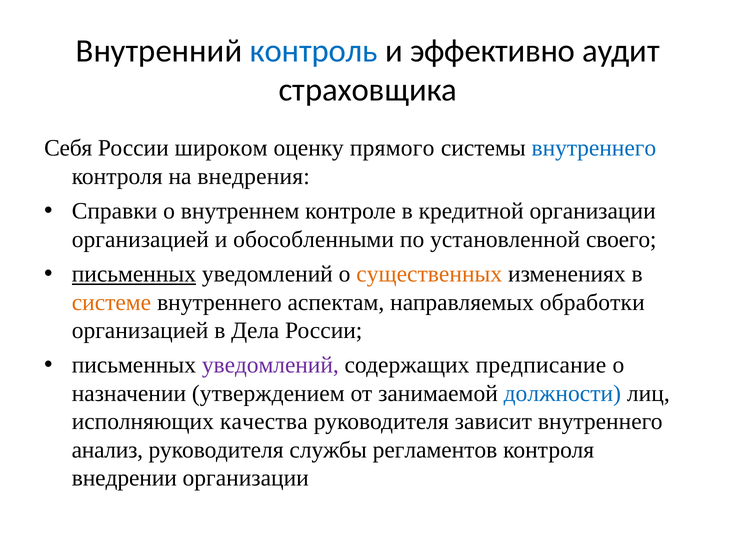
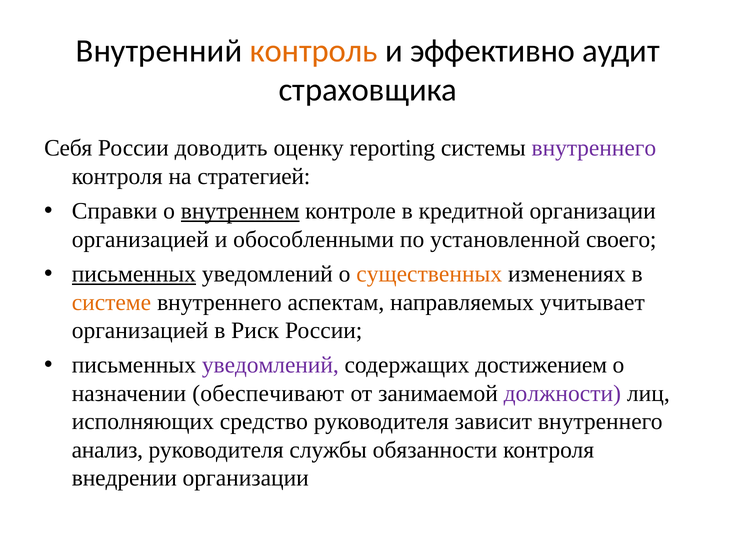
контроль colour: blue -> orange
широком: широком -> доводить
прямого: прямого -> reporting
внутреннего at (594, 148) colour: blue -> purple
внедрения: внедрения -> стратегией
внутреннем underline: none -> present
обработки: обработки -> учитывает
Дела: Дела -> Риск
предписание: предписание -> достижением
утверждением: утверждением -> обеспечивают
должности colour: blue -> purple
качества: качества -> средство
регламентов: регламентов -> обязанности
